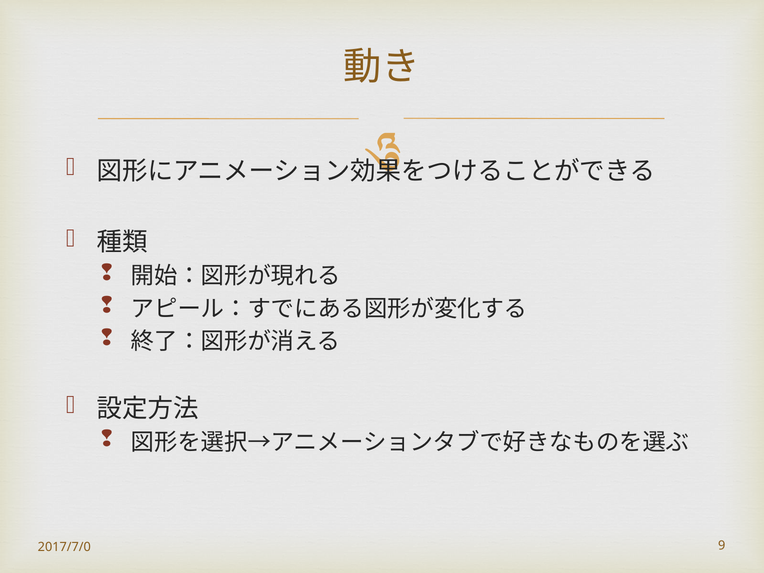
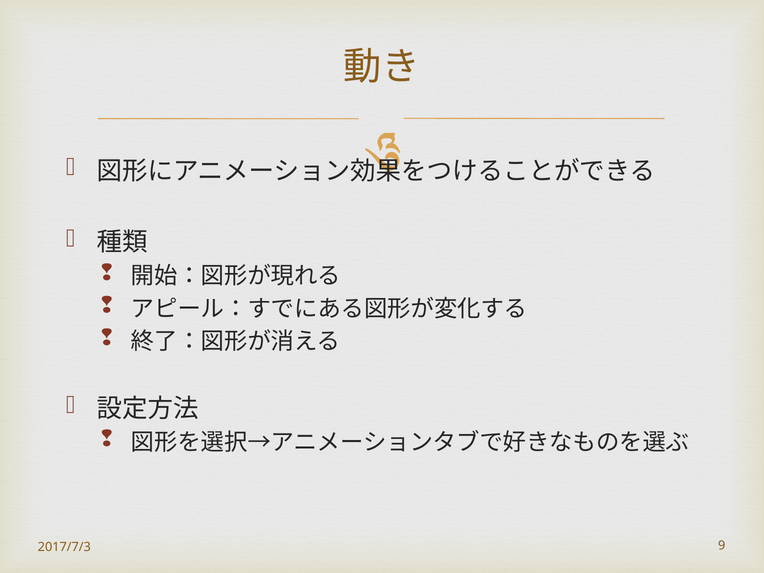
2017/7/0: 2017/7/0 -> 2017/7/3
